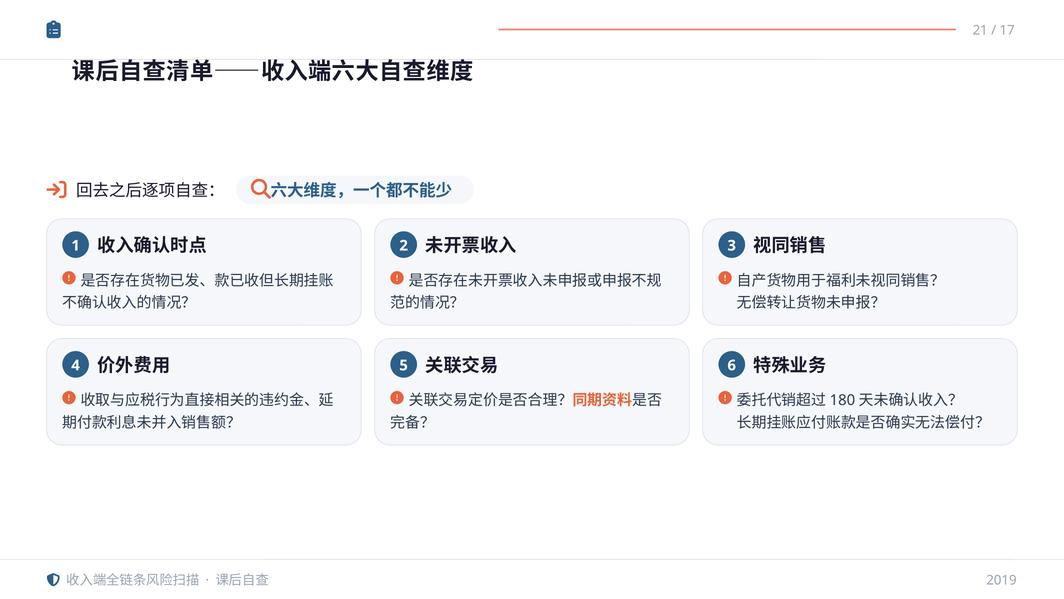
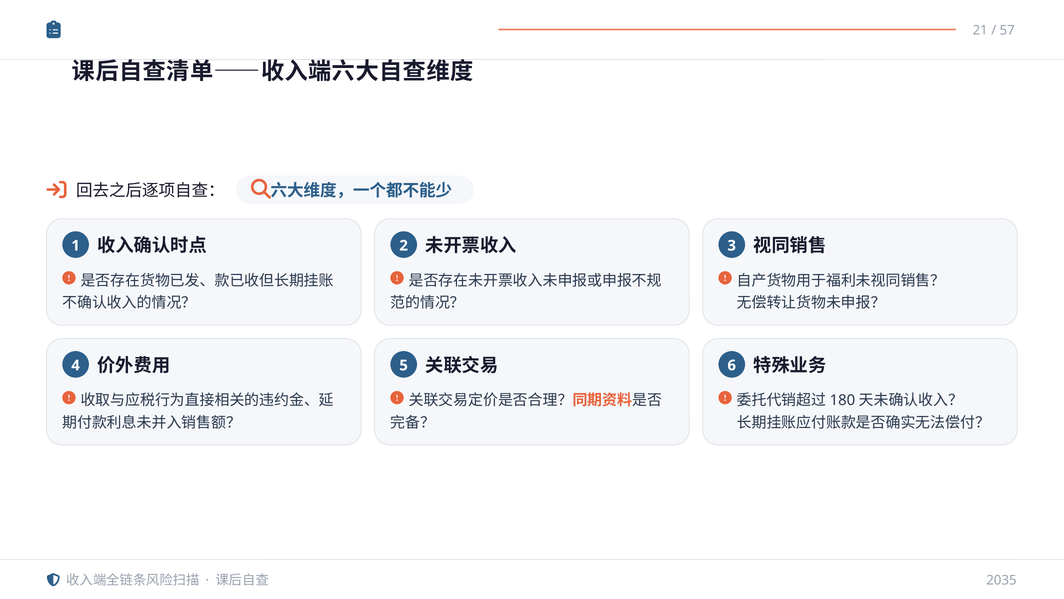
17: 17 -> 57
2019: 2019 -> 2035
